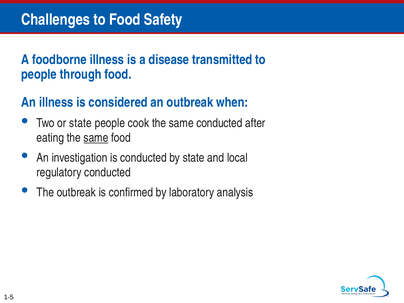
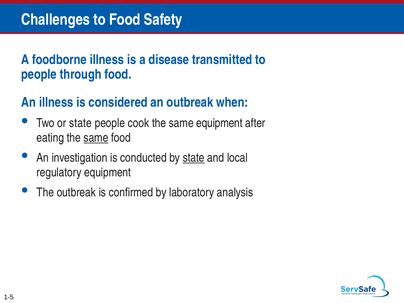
same conducted: conducted -> equipment
state at (194, 158) underline: none -> present
regulatory conducted: conducted -> equipment
